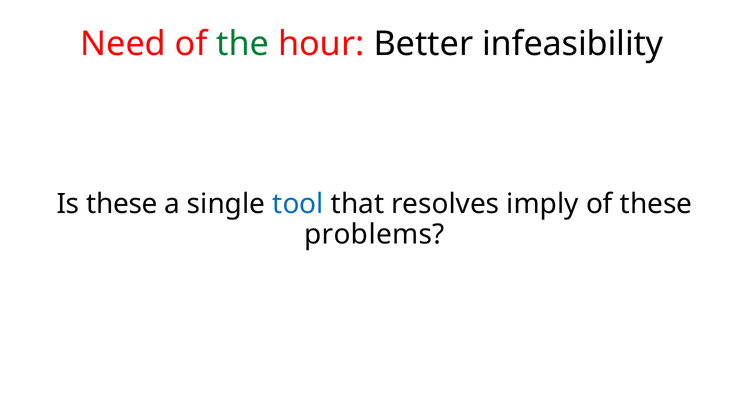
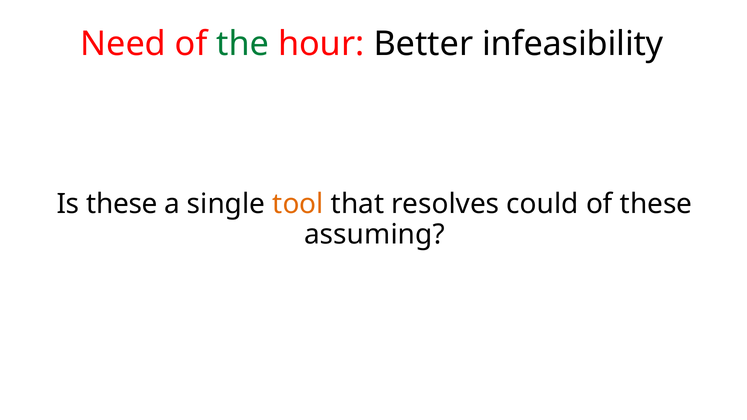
tool colour: blue -> orange
imply: imply -> could
problems: problems -> assuming
